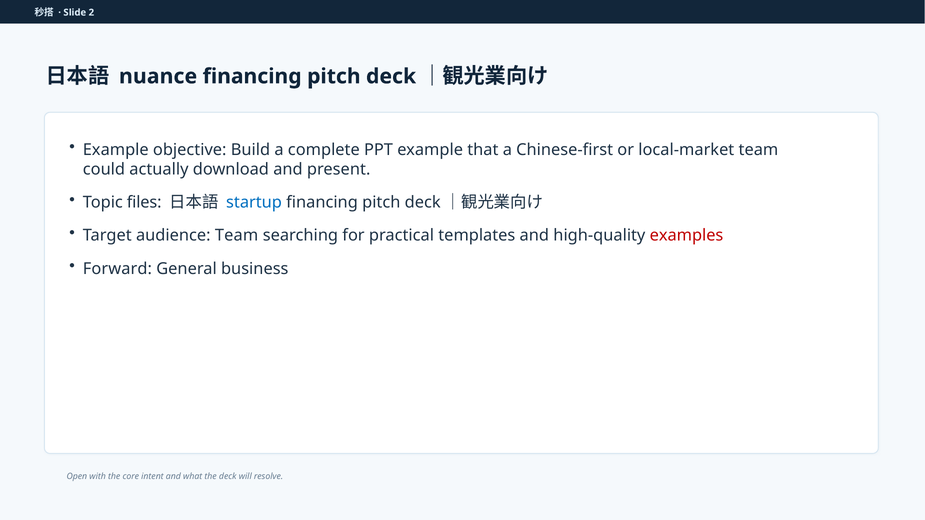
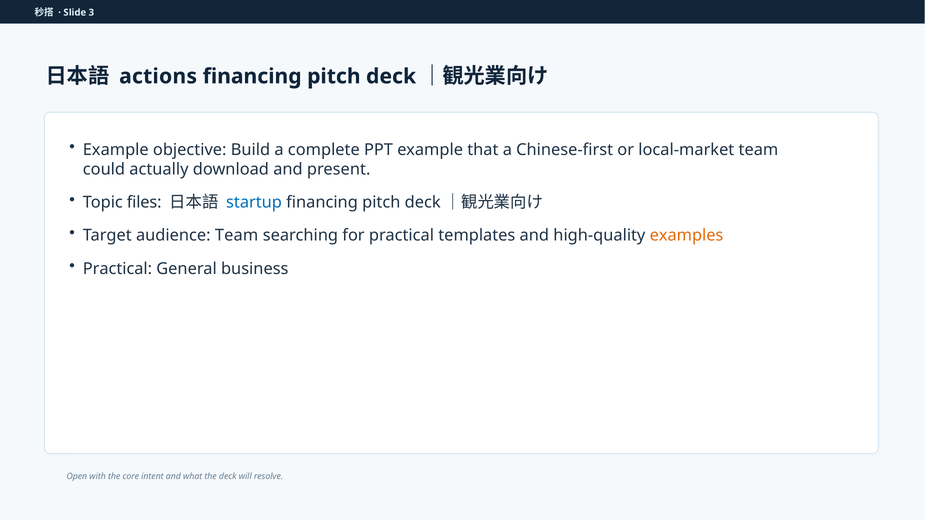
2: 2 -> 3
nuance: nuance -> actions
examples colour: red -> orange
Forward at (117, 269): Forward -> Practical
